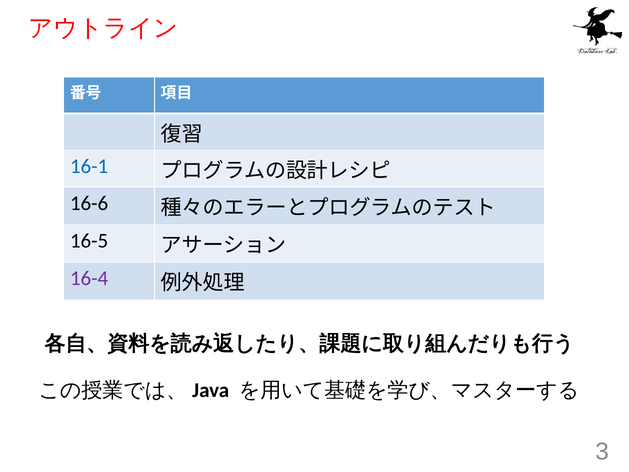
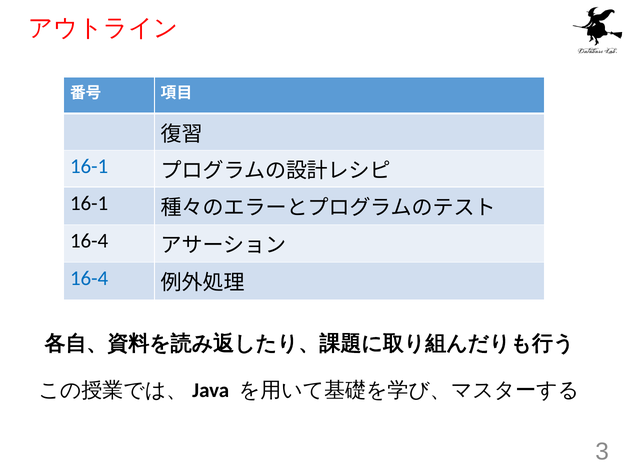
16-6 at (89, 203): 16-6 -> 16-1
16-5 at (89, 241): 16-5 -> 16-4
16-4 at (89, 278) colour: purple -> blue
